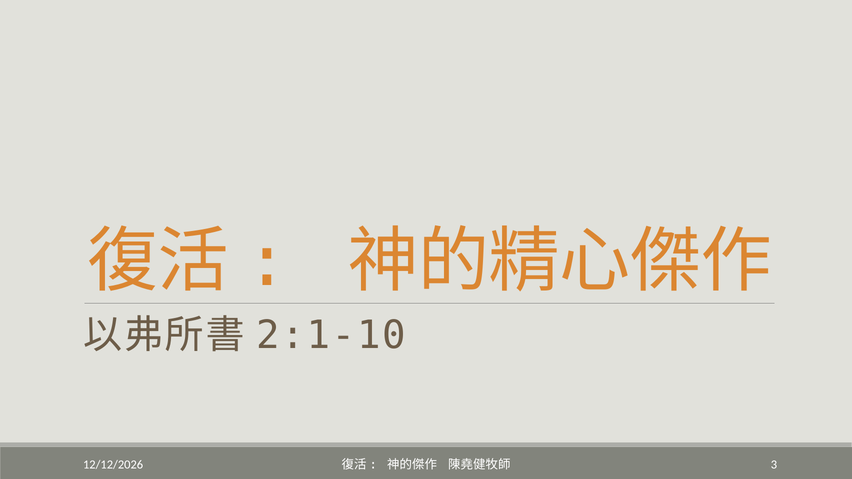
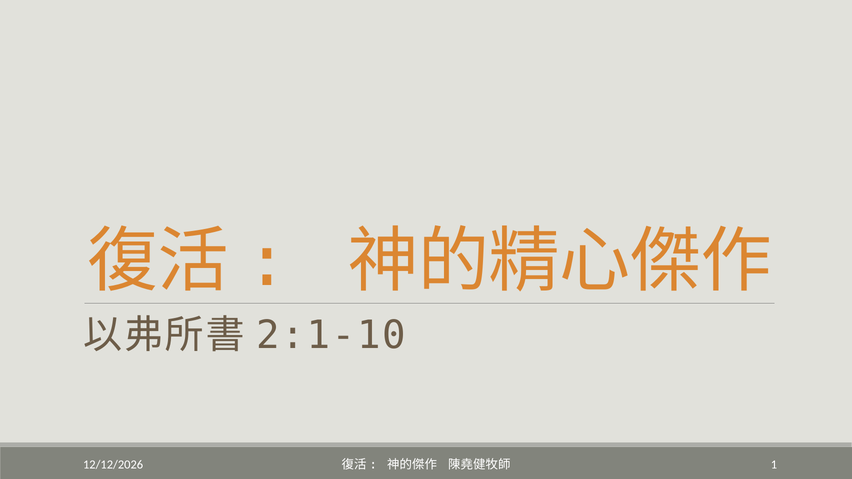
3: 3 -> 1
